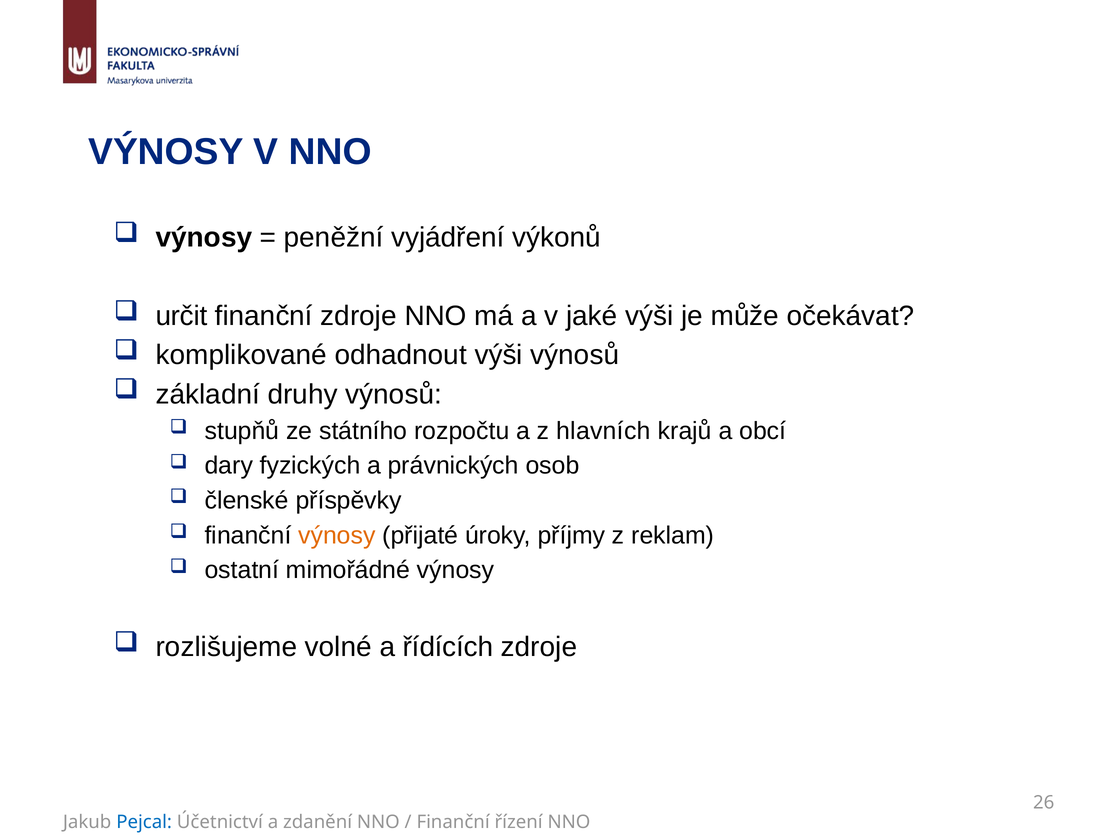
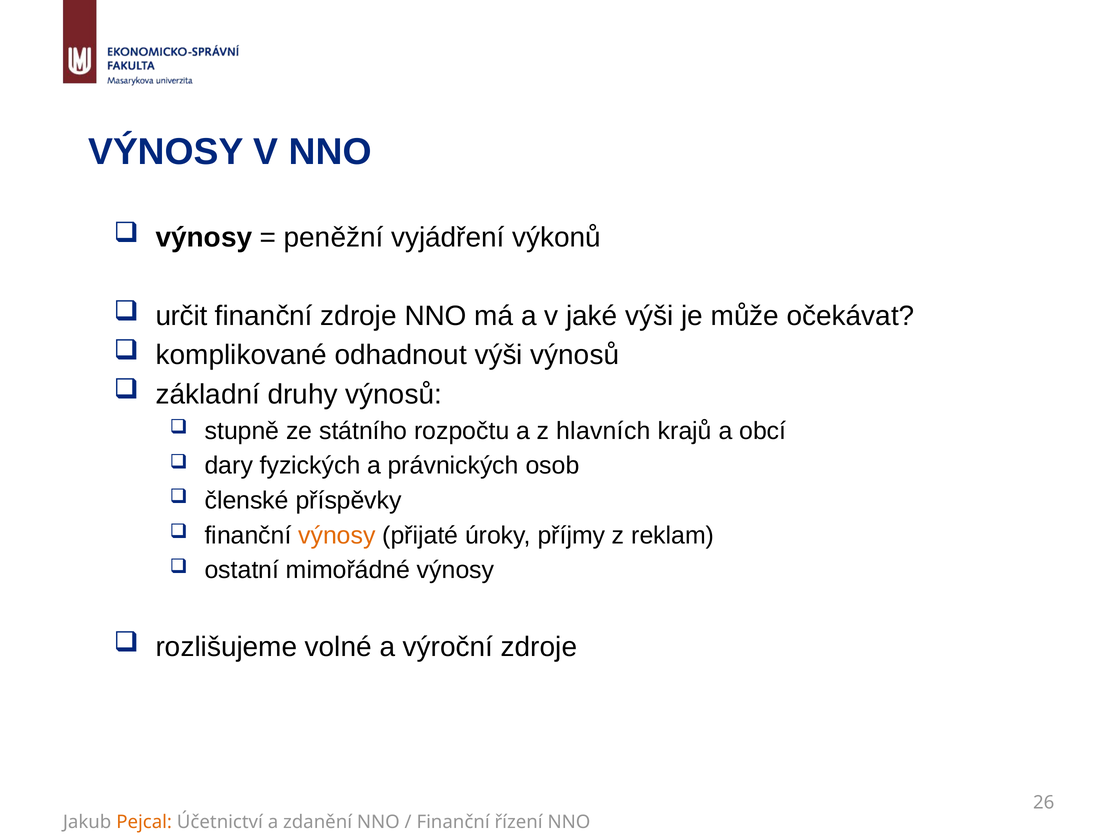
stupňů: stupňů -> stupně
řídících: řídících -> výroční
Pejcal colour: blue -> orange
